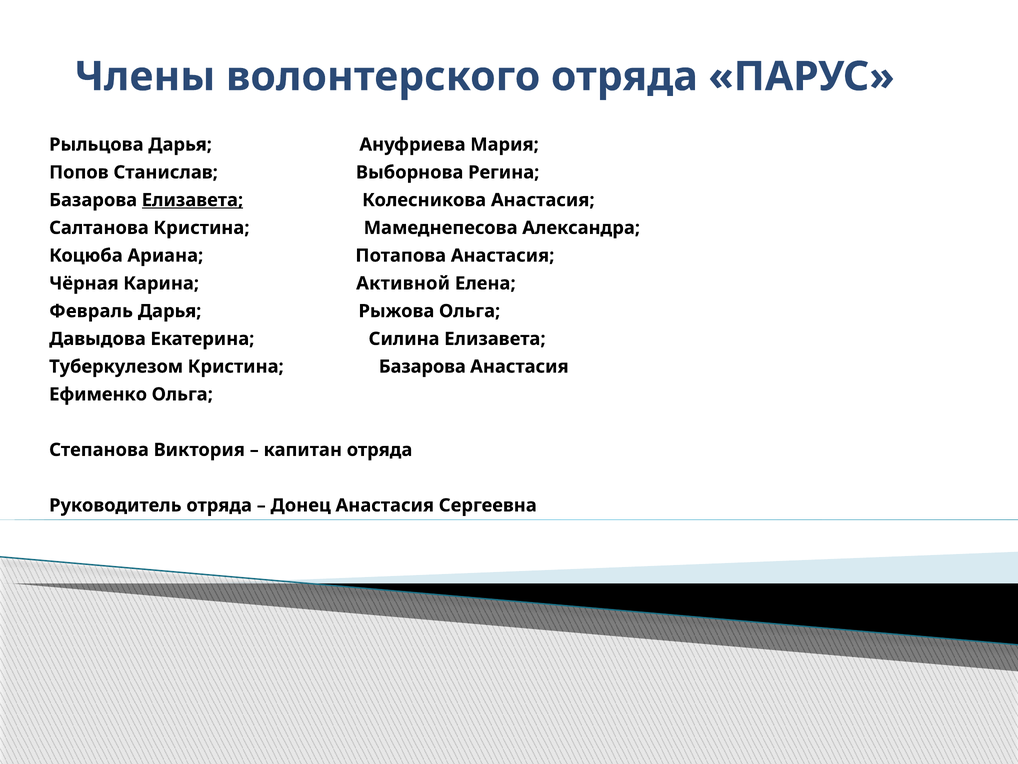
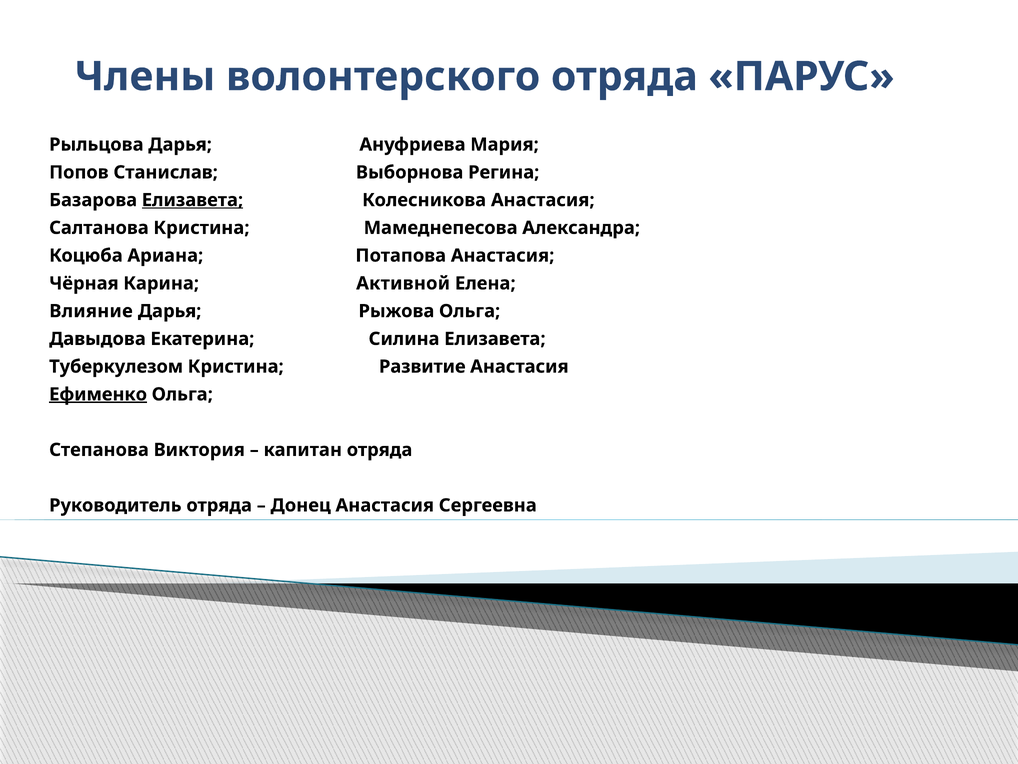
Февраль: Февраль -> Влияние
Кристина Базарова: Базарова -> Развитие
Ефименко underline: none -> present
